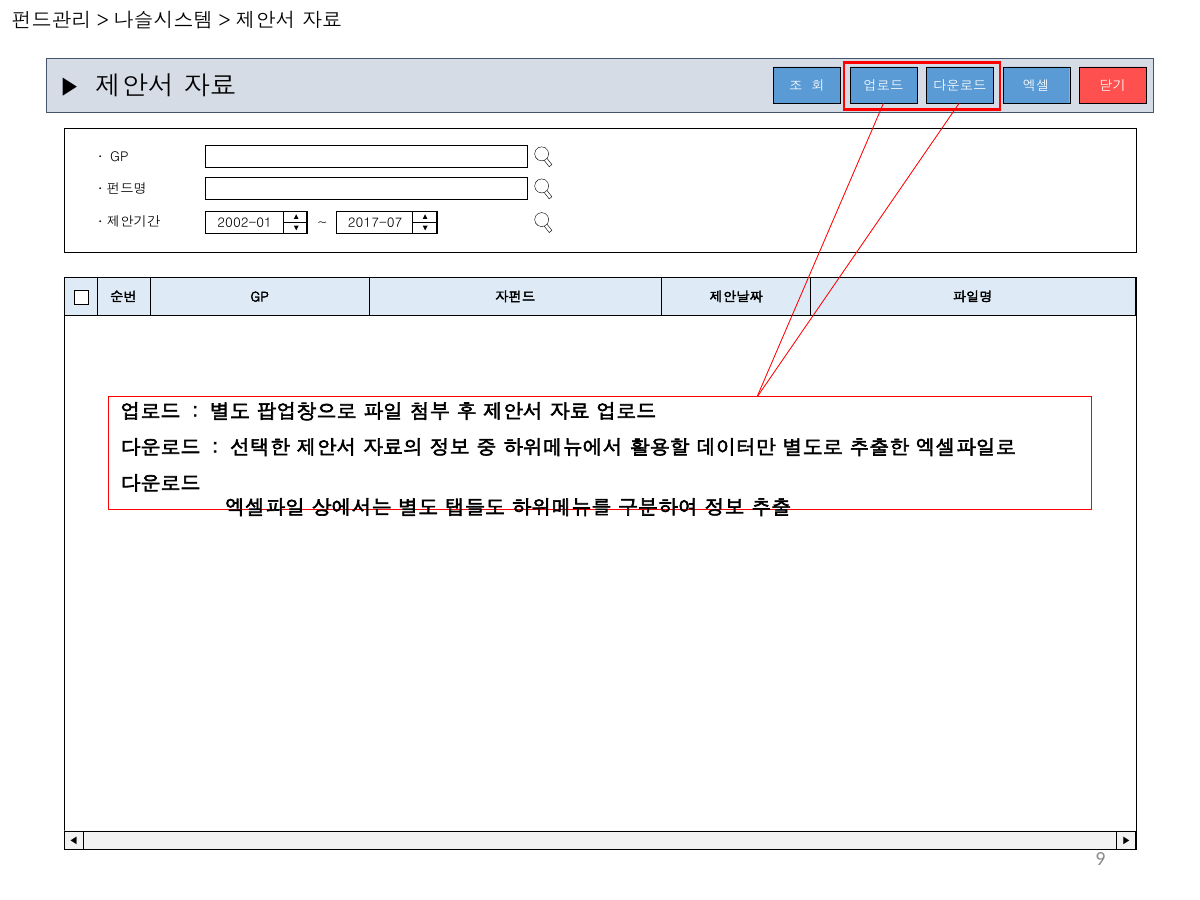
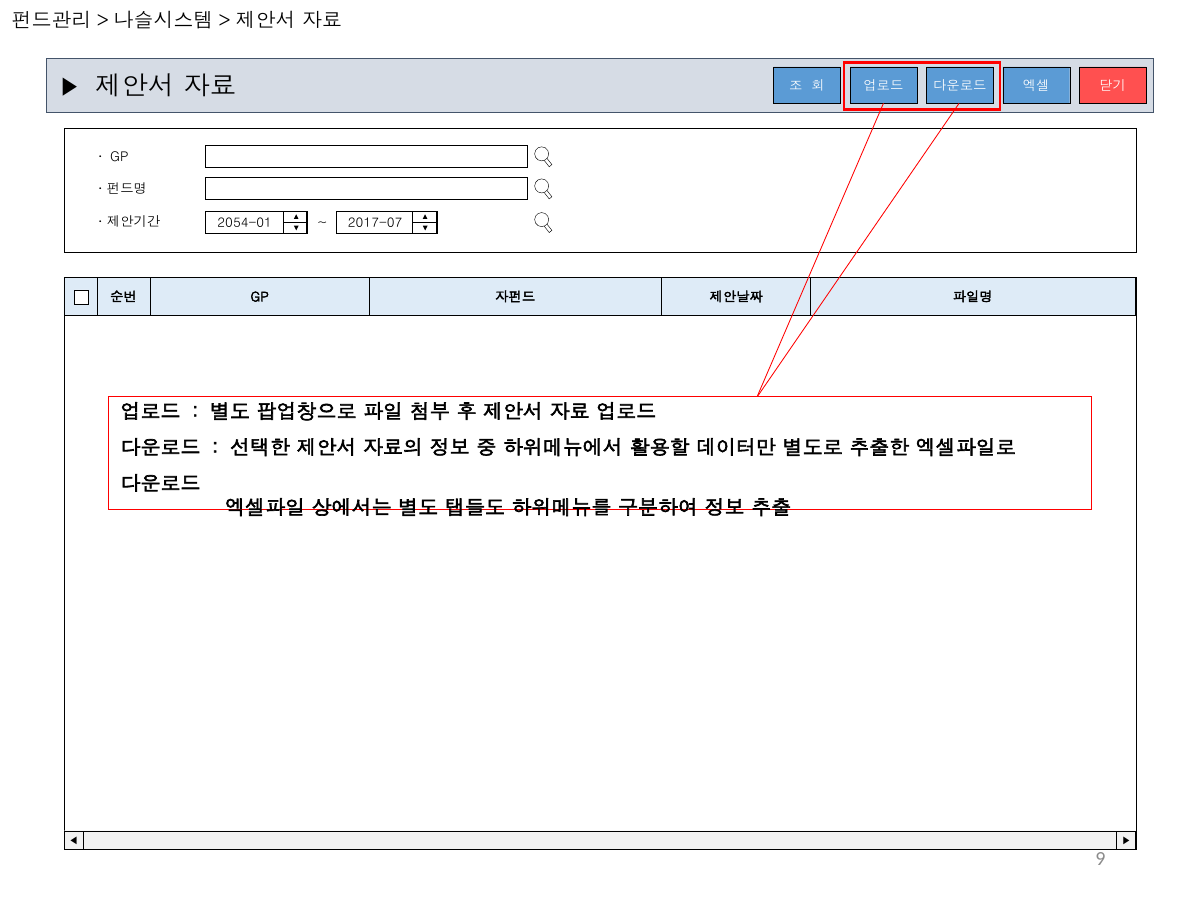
2002-01: 2002-01 -> 2054-01
